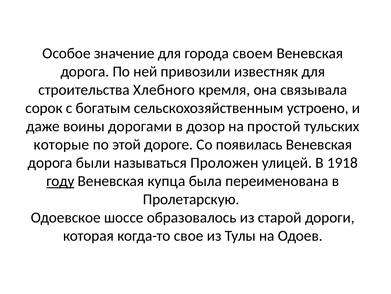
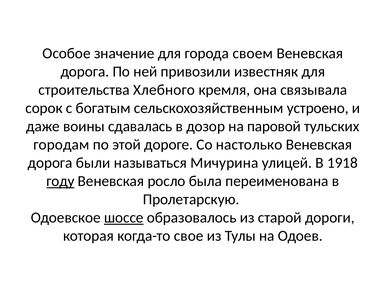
дорогами: дорогами -> сдавалась
простой: простой -> паровой
которые: которые -> городам
появилась: появилась -> настолько
Проложен: Проложен -> Мичурина
купца: купца -> росло
шоссе underline: none -> present
